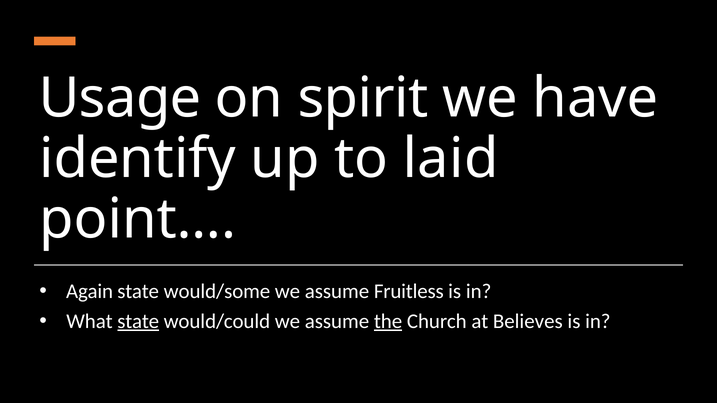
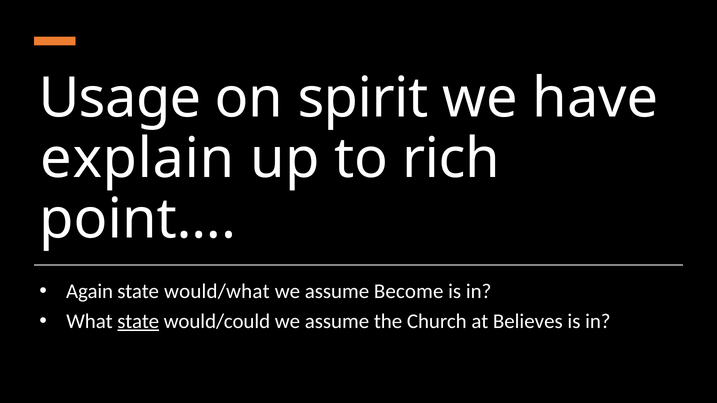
identify: identify -> explain
laid: laid -> rich
would/some: would/some -> would/what
Fruitless: Fruitless -> Become
the underline: present -> none
